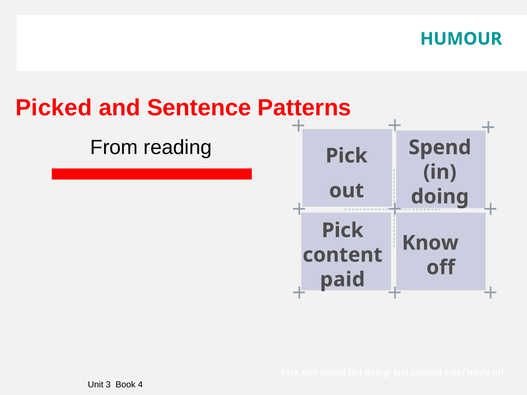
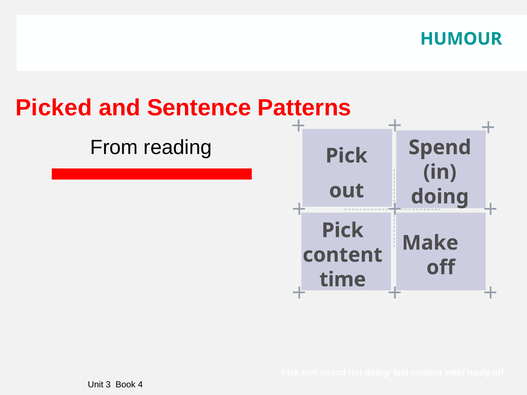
Know: Know -> Make
paid: paid -> time
